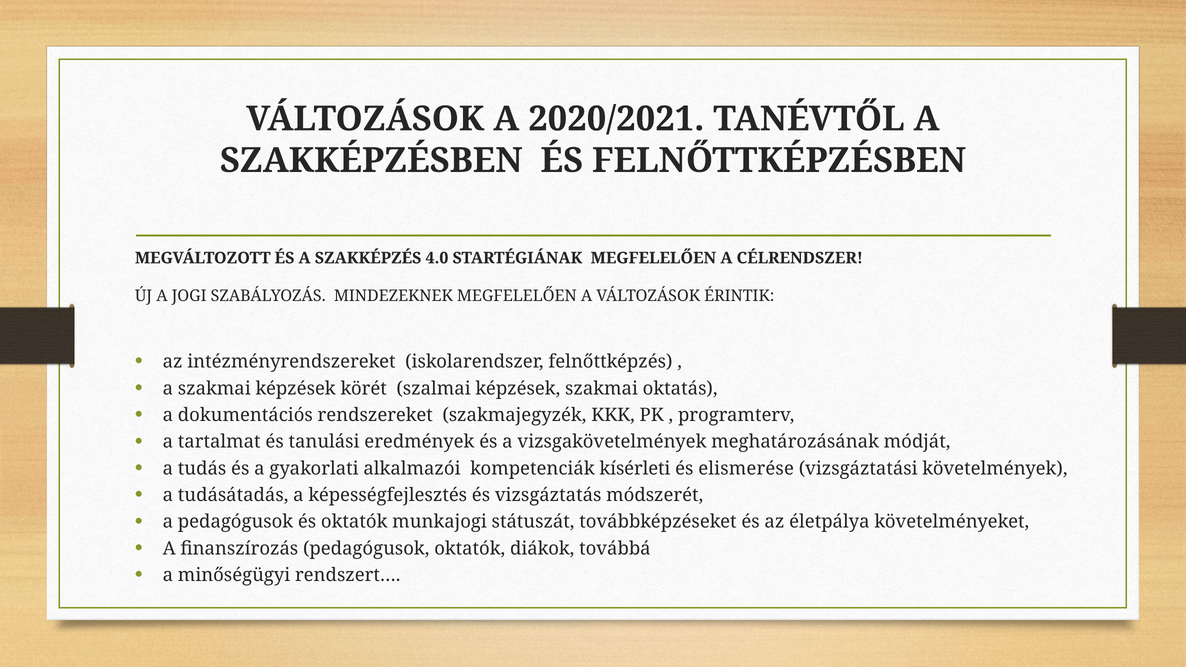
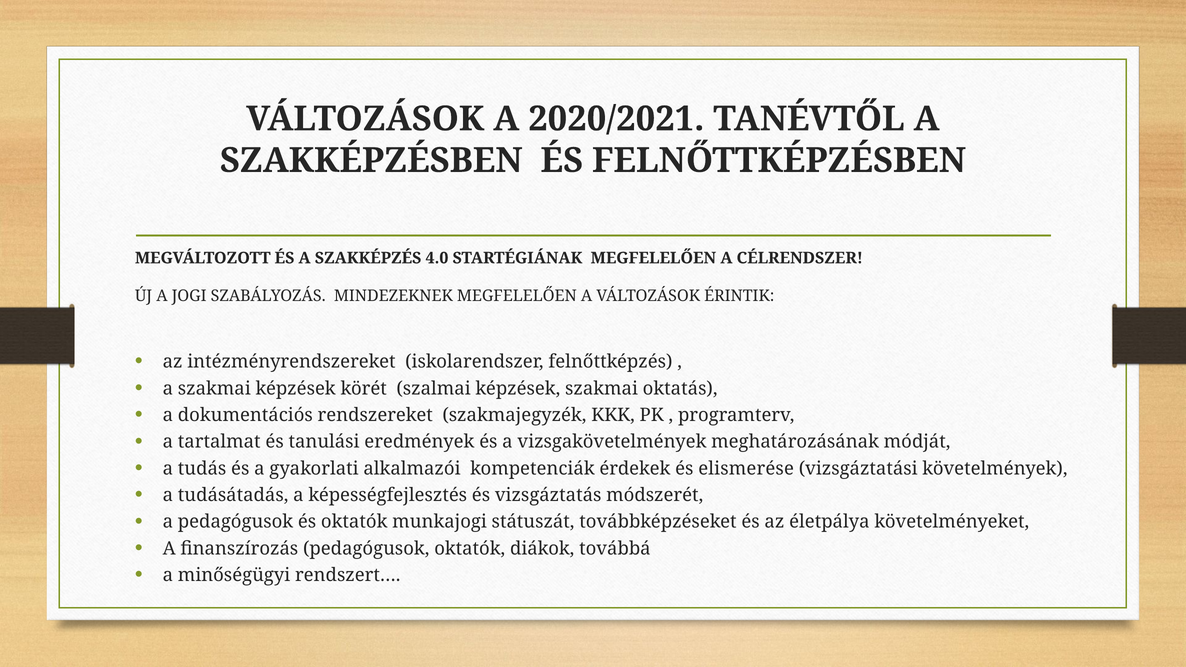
kísérleti: kísérleti -> érdekek
